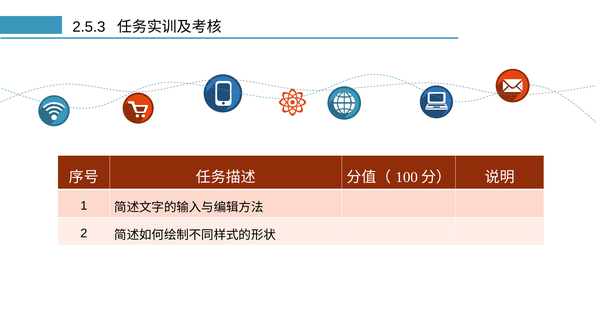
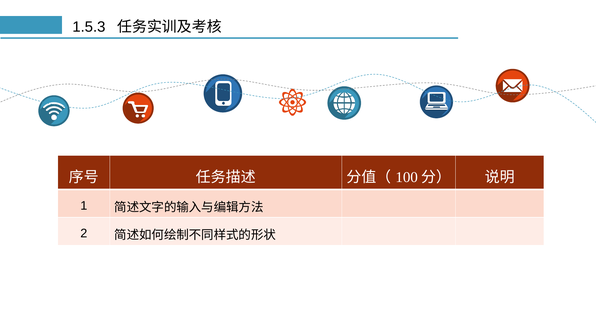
2.5.3: 2.5.3 -> 1.5.3
